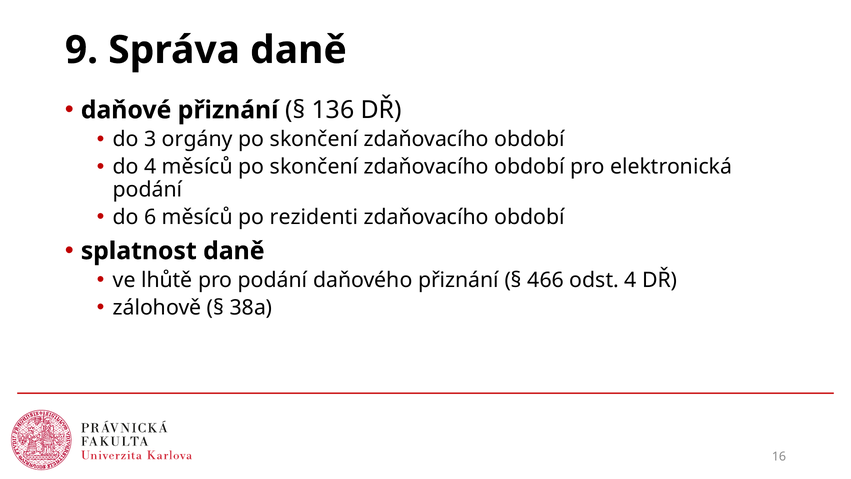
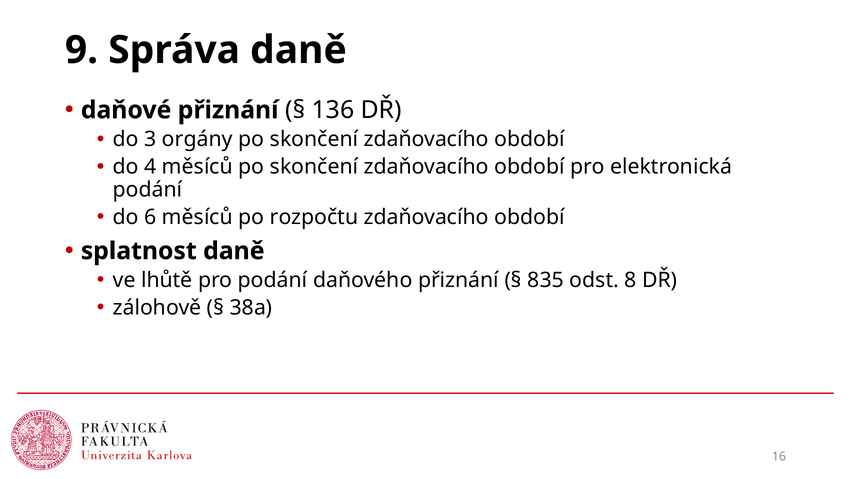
rezidenti: rezidenti -> rozpočtu
466: 466 -> 835
odst 4: 4 -> 8
